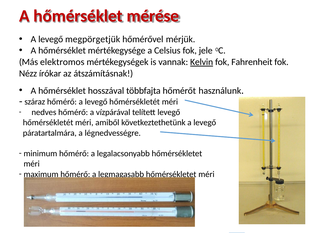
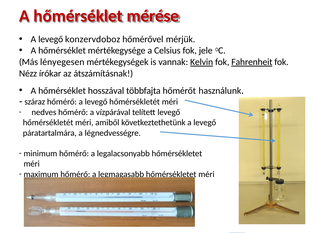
megpörgetjük: megpörgetjük -> konzervdoboz
elektromos: elektromos -> lényegesen
Fahrenheit underline: none -> present
